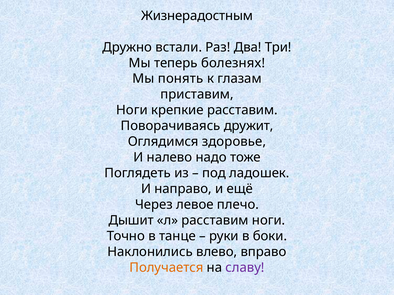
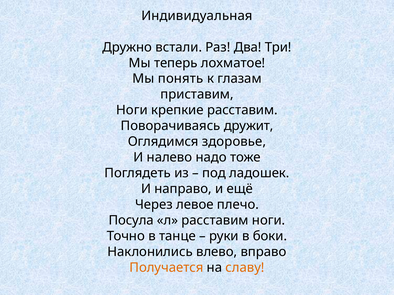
Жизнерадостным: Жизнерадостным -> Индивидуальная
болезнях: болезнях -> лохматое
Дышит: Дышит -> Посула
славу colour: purple -> orange
